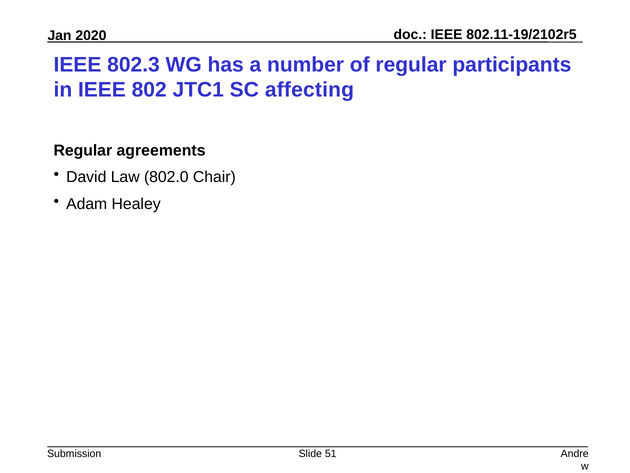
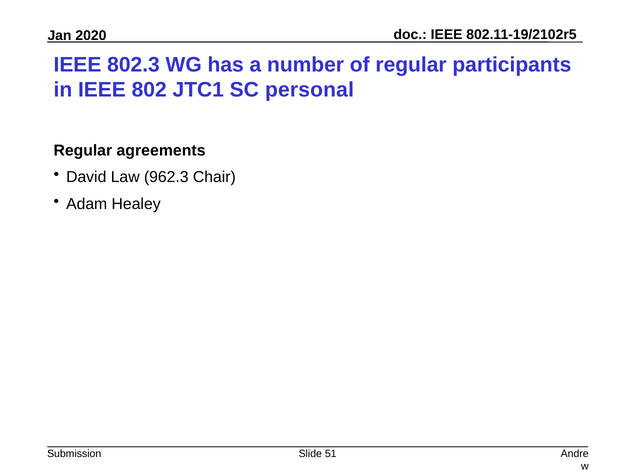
affecting: affecting -> personal
802.0: 802.0 -> 962.3
